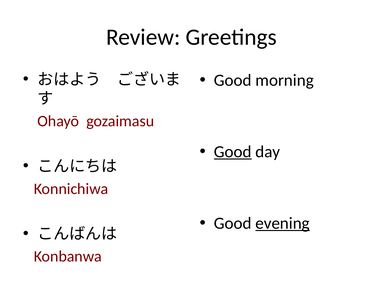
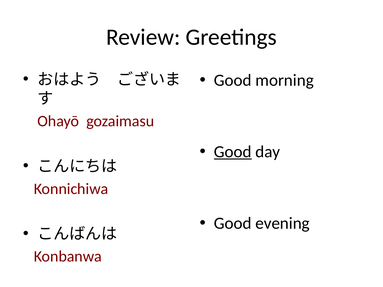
evening underline: present -> none
